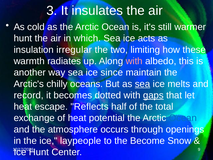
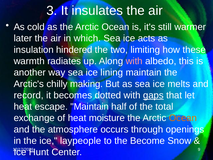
hunt at (23, 38): hunt -> later
irregular: irregular -> hindered
since: since -> lining
oceans: oceans -> making
sea at (143, 84) underline: present -> none
escape Reflects: Reflects -> Maintain
potential: potential -> moisture
Ocean at (183, 118) colour: blue -> orange
